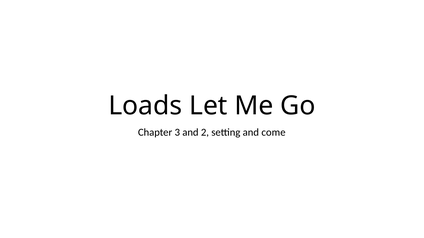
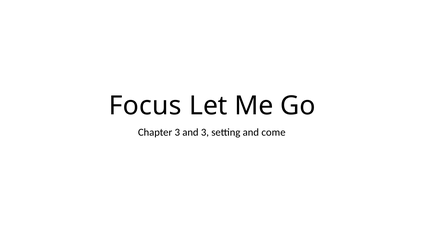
Loads: Loads -> Focus
and 2: 2 -> 3
